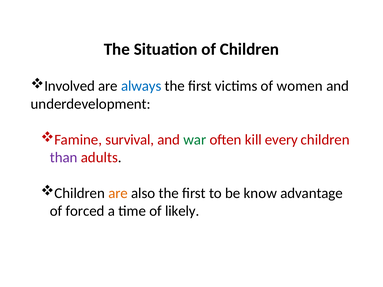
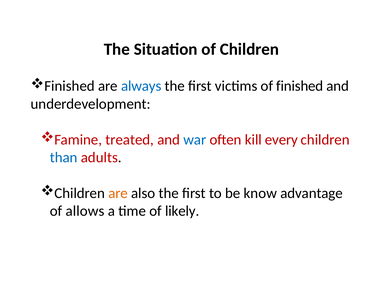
Involved at (70, 86): Involved -> Finished
of women: women -> finished
survival: survival -> treated
war colour: green -> blue
than colour: purple -> blue
forced: forced -> allows
